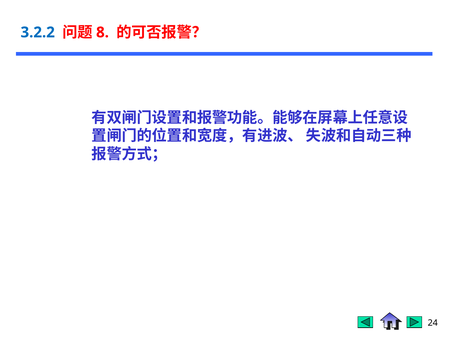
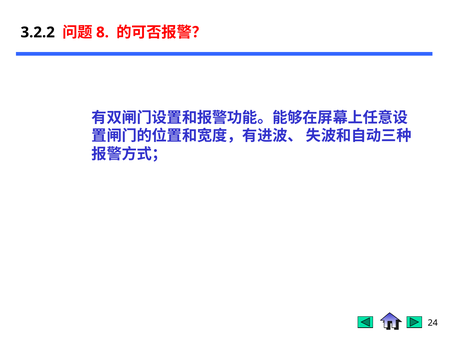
3.2.2 colour: blue -> black
